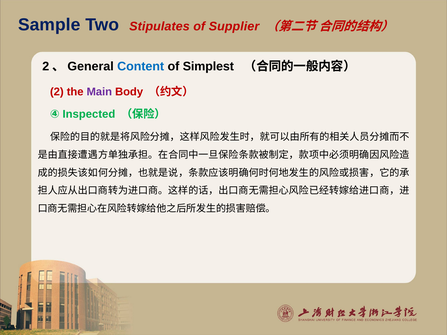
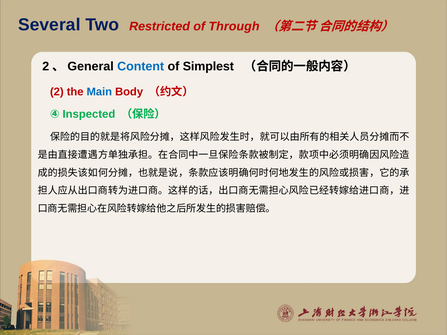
Sample: Sample -> Several
Stipulates: Stipulates -> Restricted
Supplier: Supplier -> Through
Main colour: purple -> blue
